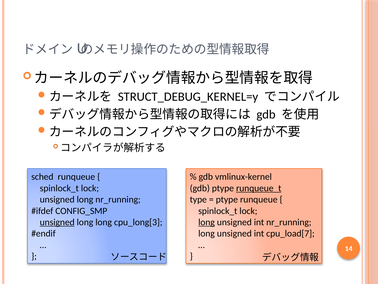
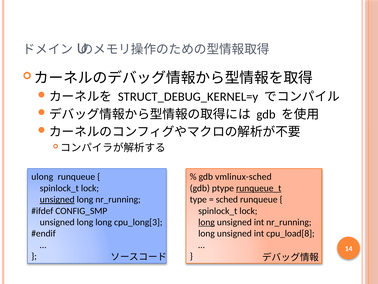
sched: sched -> ulong
vmlinux-kernel: vmlinux-kernel -> vmlinux-sched
unsigned at (57, 199) underline: none -> present
ptype at (227, 199): ptype -> sched
unsigned at (57, 222) underline: present -> none
cpu_load[7: cpu_load[7 -> cpu_load[8
